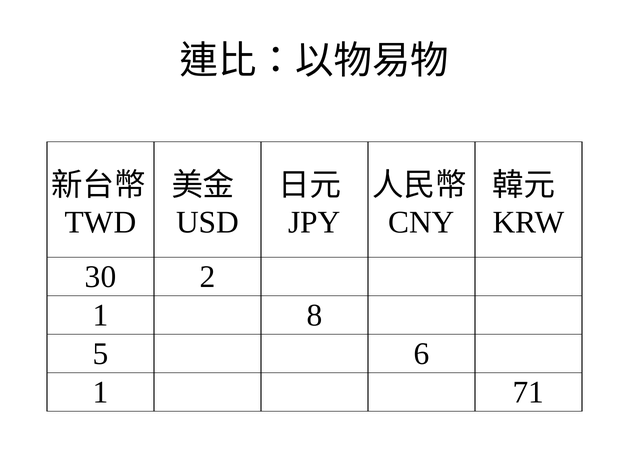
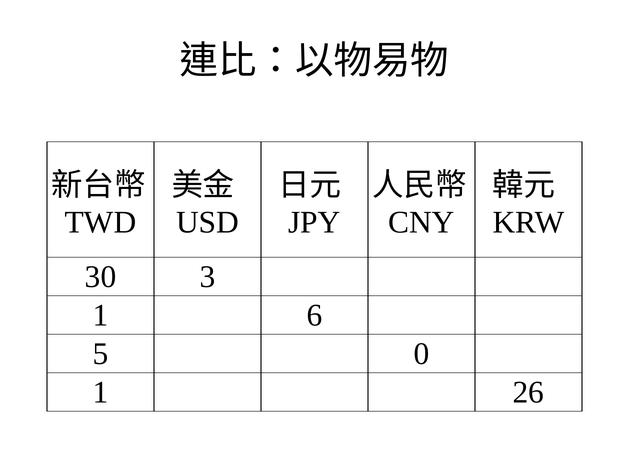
2: 2 -> 3
8: 8 -> 6
6: 6 -> 0
71: 71 -> 26
